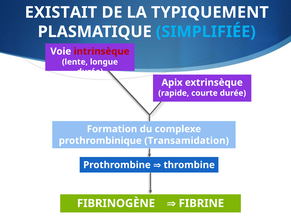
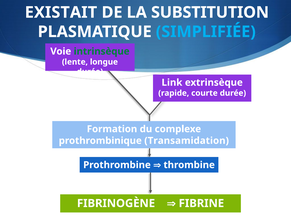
TYPIQUEMENT: TYPIQUEMENT -> SUBSTITUTION
intrinsèque colour: red -> green
Apix: Apix -> Link
